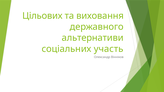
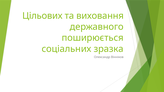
альтернативи: альтернативи -> поширюється
участь: участь -> зразка
